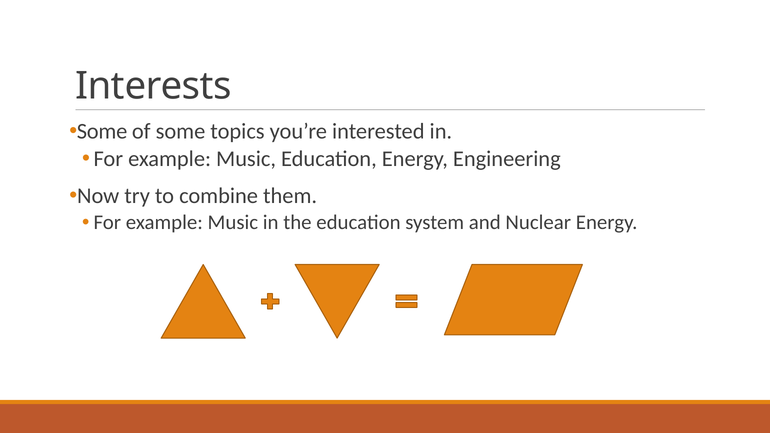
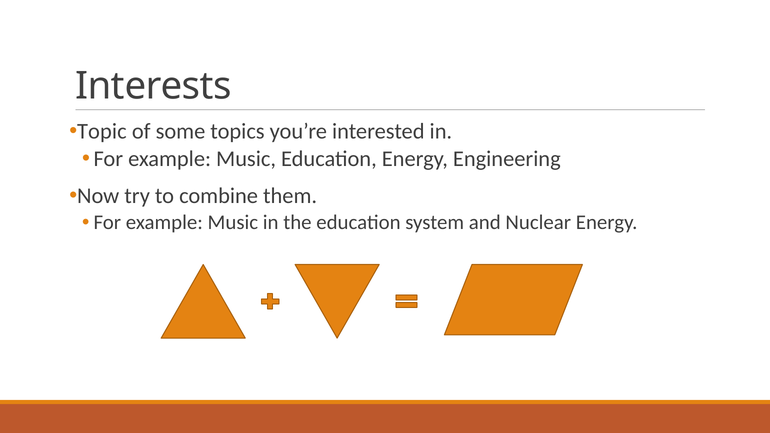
Some at (102, 131): Some -> Topic
